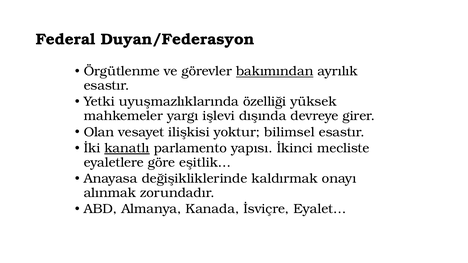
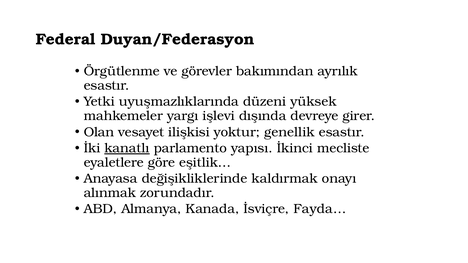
bakımından underline: present -> none
özelliği: özelliği -> düzeni
bilimsel: bilimsel -> genellik
Eyalet…: Eyalet… -> Fayda…
